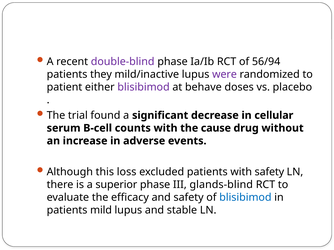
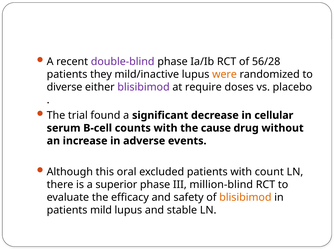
56/94: 56/94 -> 56/28
were colour: purple -> orange
patient: patient -> diverse
behave: behave -> require
loss: loss -> oral
with safety: safety -> count
glands-blind: glands-blind -> million-blind
blisibimod at (245, 198) colour: blue -> orange
